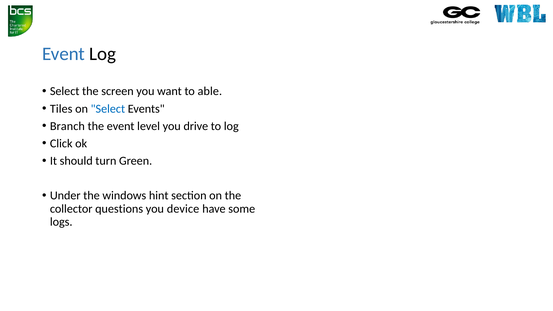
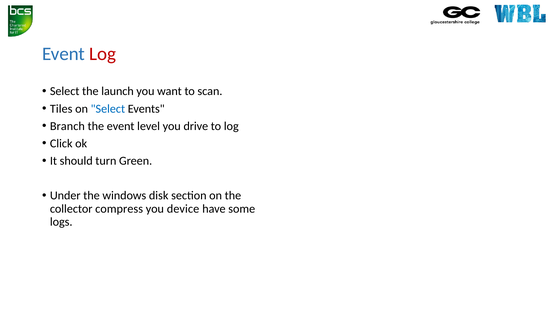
Log at (103, 54) colour: black -> red
screen: screen -> launch
able: able -> scan
hint: hint -> disk
questions: questions -> compress
